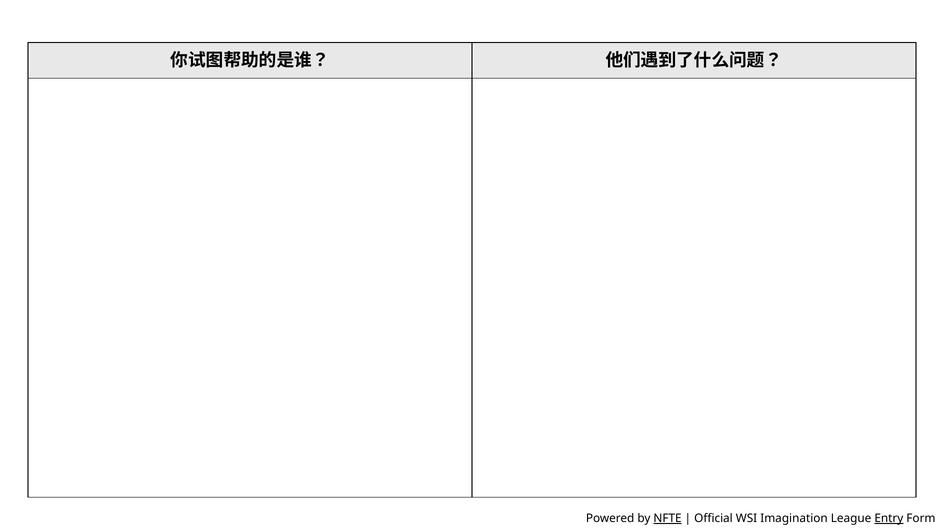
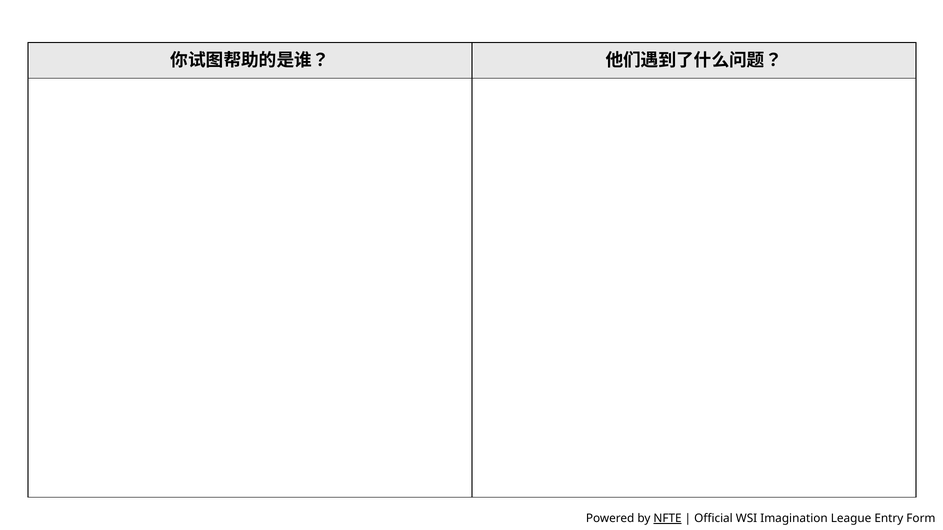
Entry underline: present -> none
